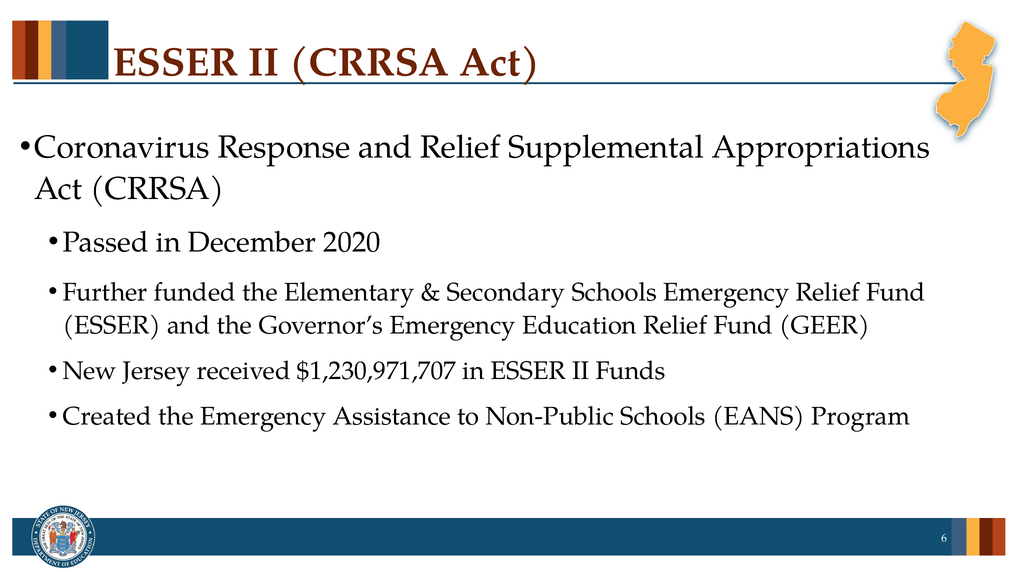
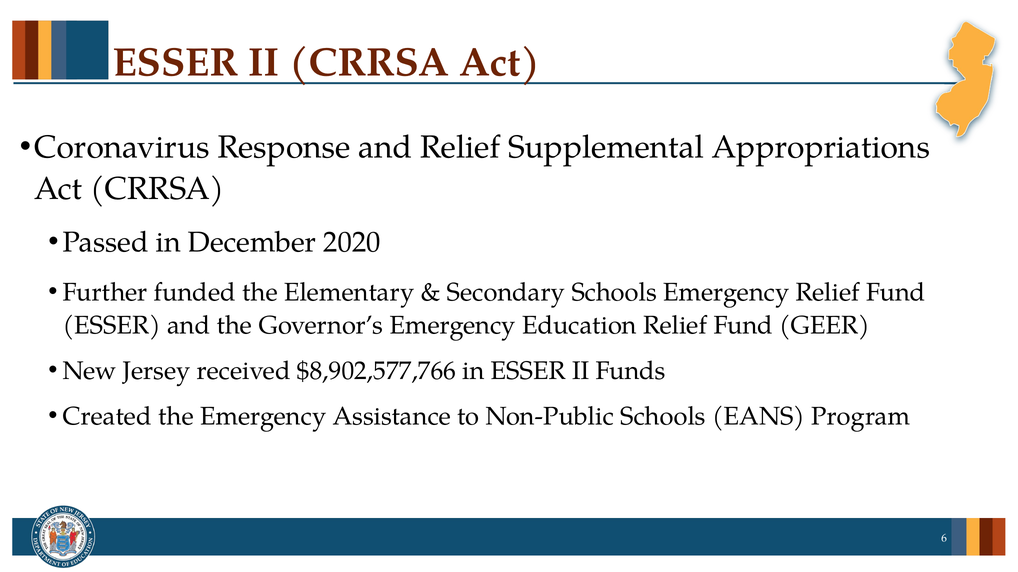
$1,230,971,707: $1,230,971,707 -> $8,902,577,766
